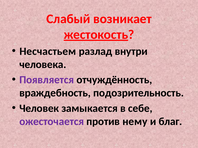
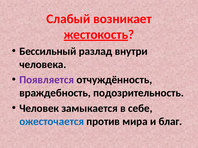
Несчастьем: Несчастьем -> Бессильный
ожесточается colour: purple -> blue
нему: нему -> мира
